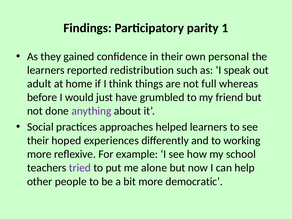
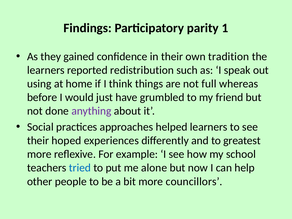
personal: personal -> tradition
adult: adult -> using
working: working -> greatest
tried colour: purple -> blue
democratic: democratic -> councillors
